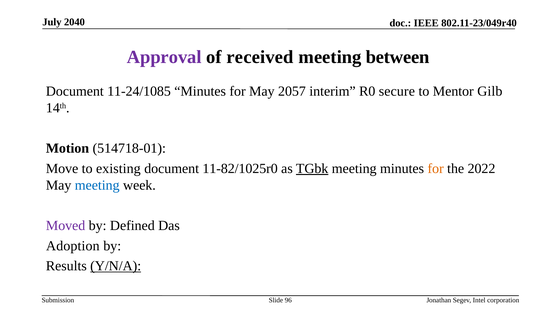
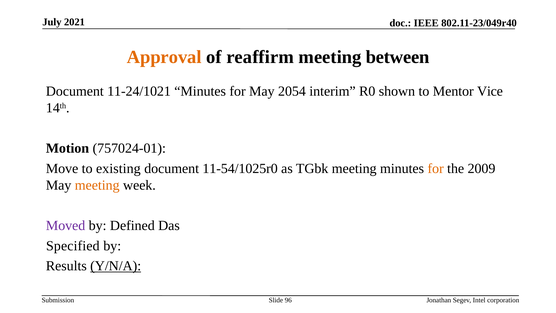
2040: 2040 -> 2021
Approval colour: purple -> orange
received: received -> reaffirm
11-24/1085: 11-24/1085 -> 11-24/1021
2057: 2057 -> 2054
secure: secure -> shown
Gilb: Gilb -> Vice
514718-01: 514718-01 -> 757024-01
11-82/1025r0: 11-82/1025r0 -> 11-54/1025r0
TGbk underline: present -> none
2022: 2022 -> 2009
meeting at (97, 185) colour: blue -> orange
Adoption: Adoption -> Specified
